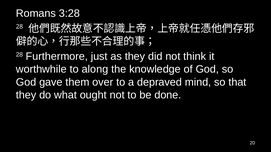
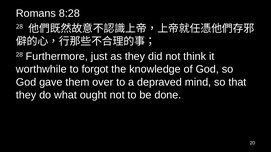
3:28: 3:28 -> 8:28
along: along -> forgot
